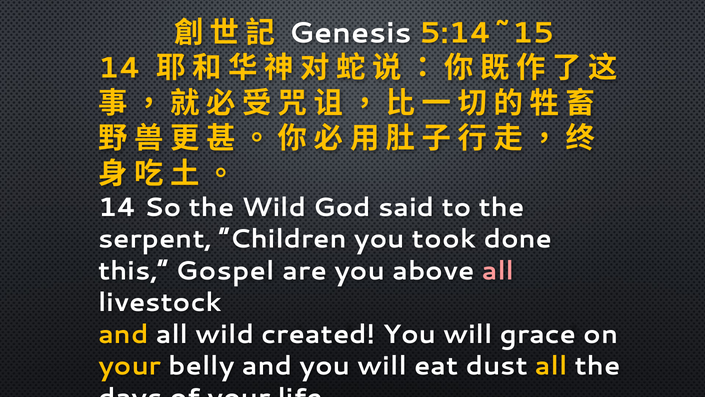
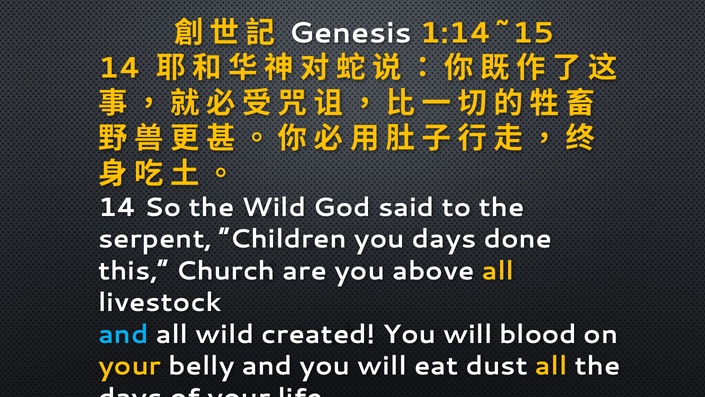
5:14~15: 5:14~15 -> 1:14~15
you took: took -> days
Gospel: Gospel -> Church
all at (498, 270) colour: pink -> yellow
and at (123, 334) colour: yellow -> light blue
grace: grace -> blood
